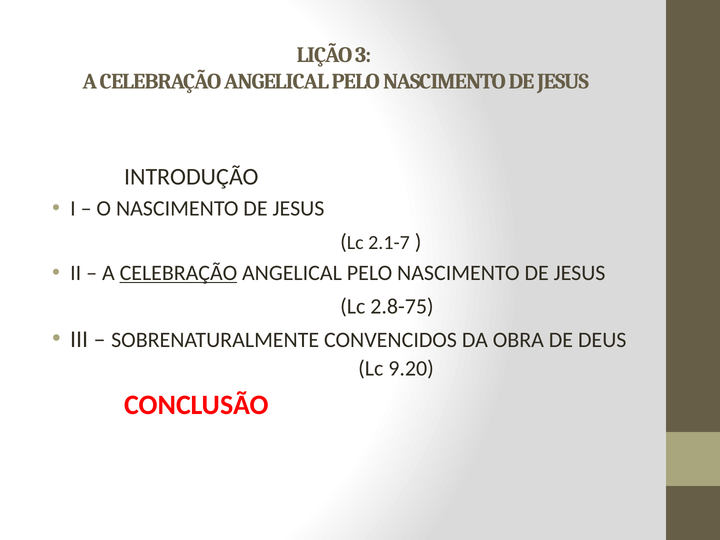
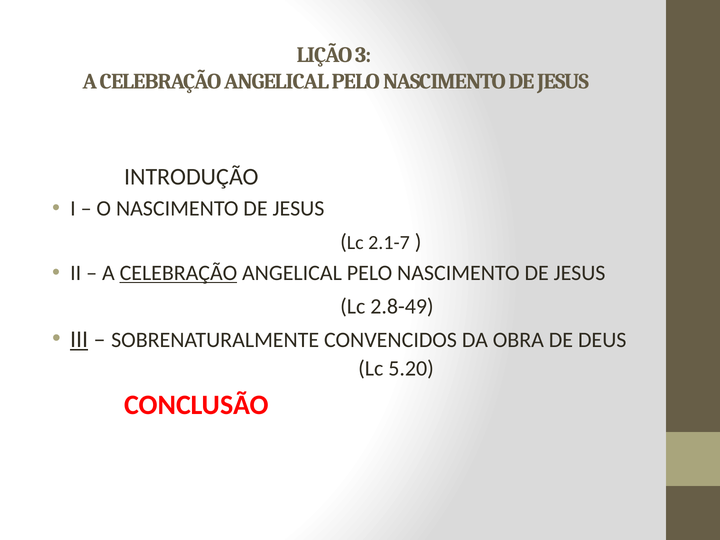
2.8-75: 2.8-75 -> 2.8-49
III underline: none -> present
9.20: 9.20 -> 5.20
